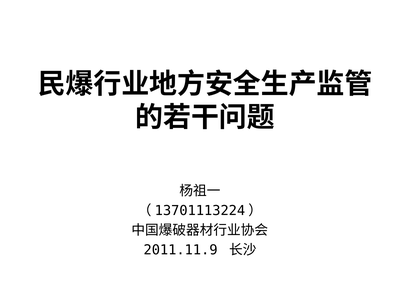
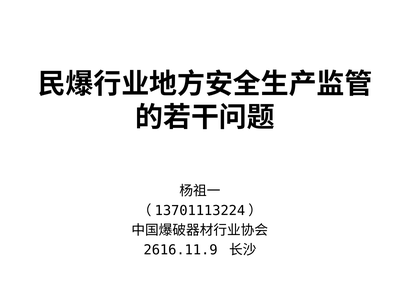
2011.11.9: 2011.11.9 -> 2616.11.9
